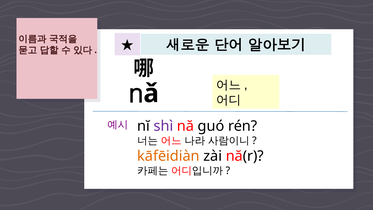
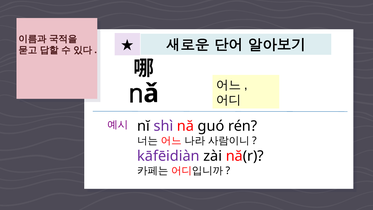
kāfēidiàn colour: orange -> purple
